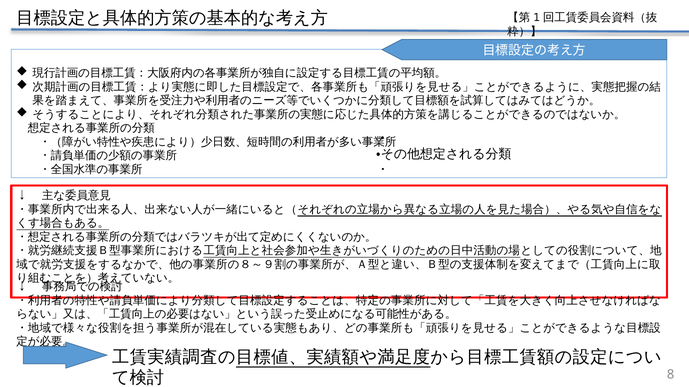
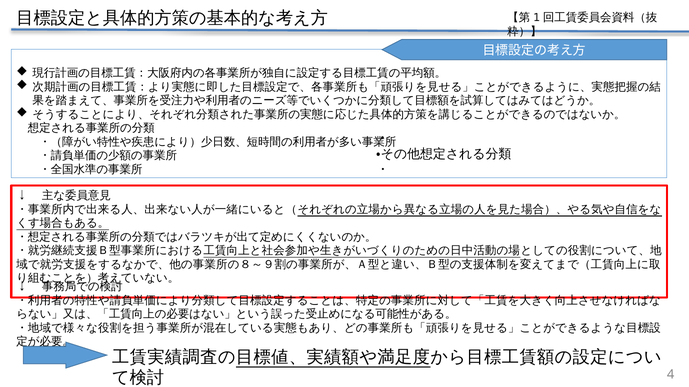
8: 8 -> 4
